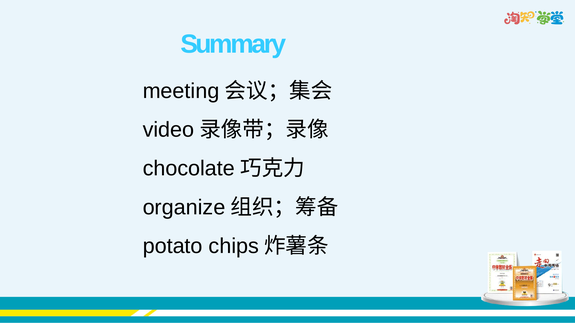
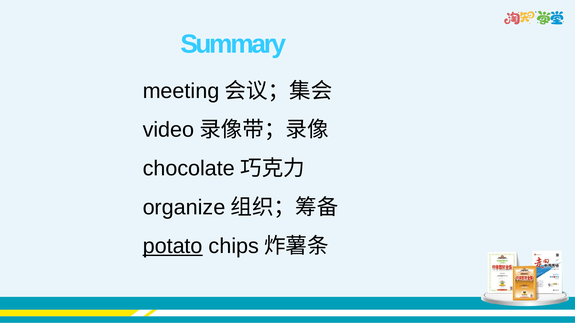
potato underline: none -> present
